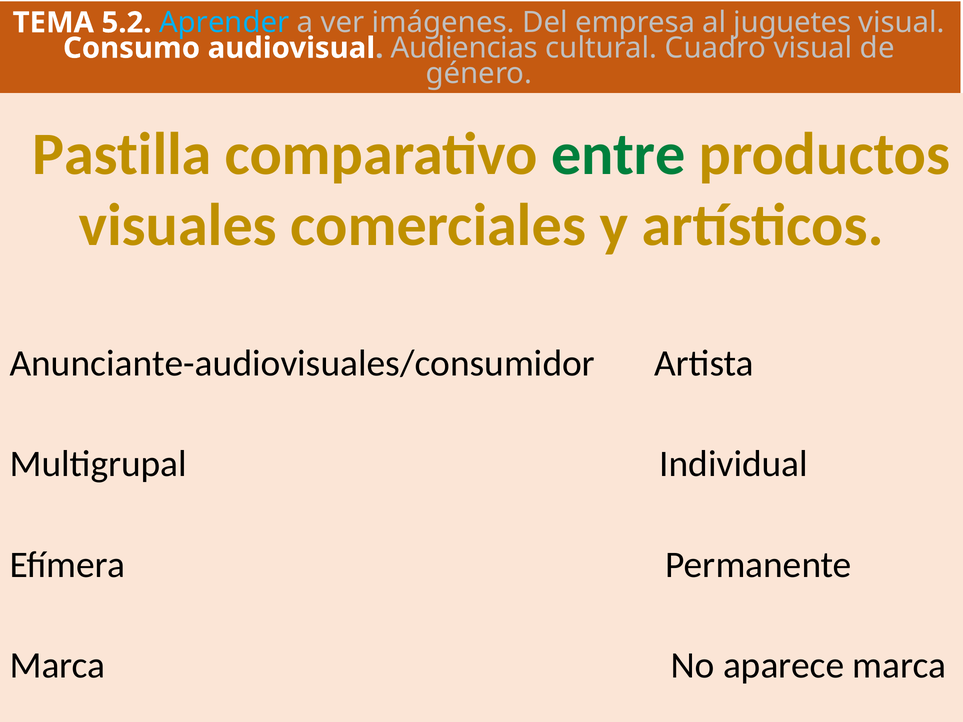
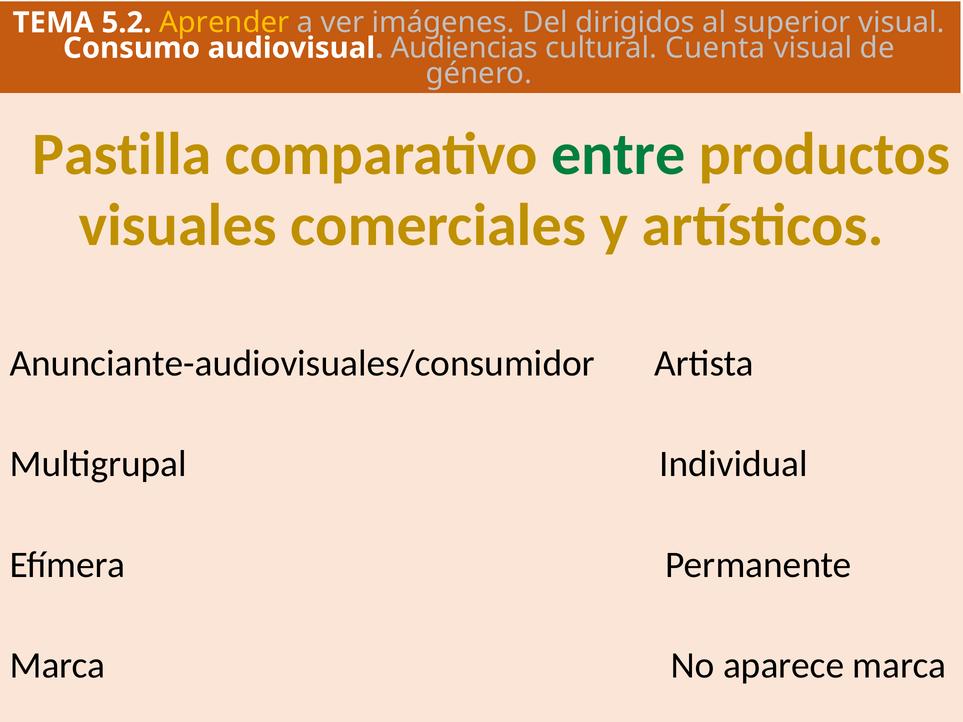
Aprender colour: light blue -> yellow
empresa: empresa -> dirigidos
juguetes: juguetes -> superior
Cuadro: Cuadro -> Cuenta
